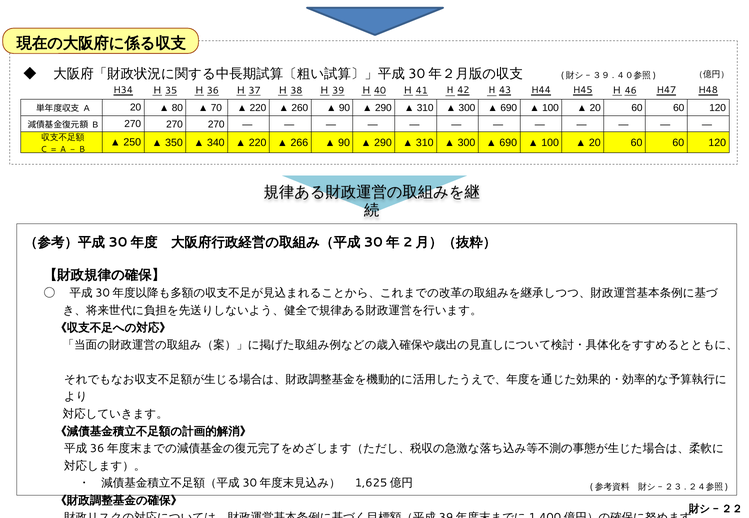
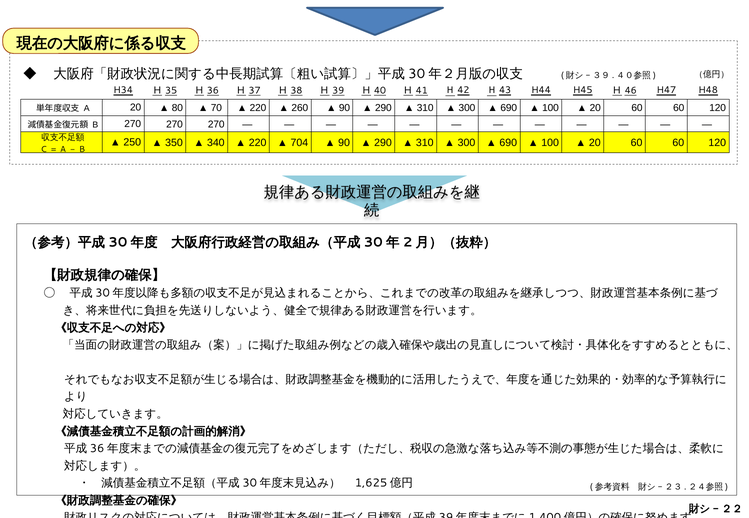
266: 266 -> 704
